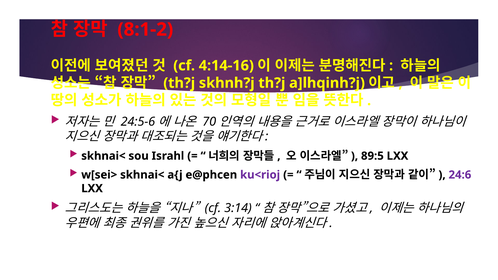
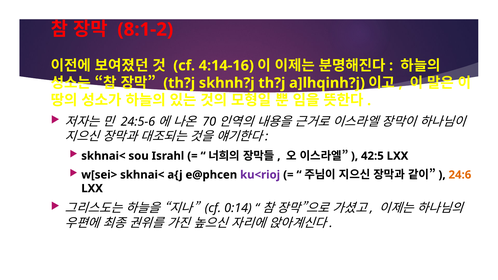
89:5: 89:5 -> 42:5
24:6 colour: purple -> orange
3:14: 3:14 -> 0:14
